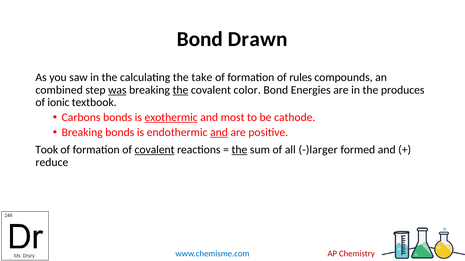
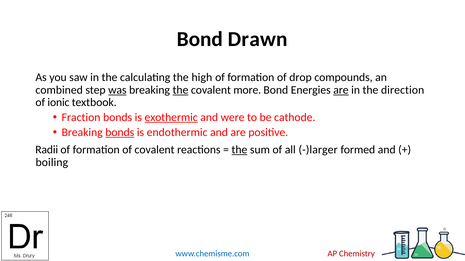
take: take -> high
rules: rules -> drop
color: color -> more
are at (341, 90) underline: none -> present
produces: produces -> direction
Carbons: Carbons -> Fraction
most: most -> were
bonds at (120, 133) underline: none -> present
and at (219, 133) underline: present -> none
Took: Took -> Radii
covalent at (155, 150) underline: present -> none
reduce: reduce -> boiling
